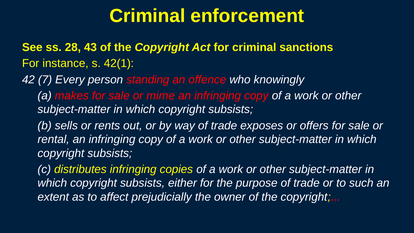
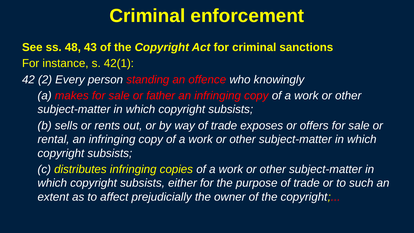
28: 28 -> 48
7: 7 -> 2
mime: mime -> father
